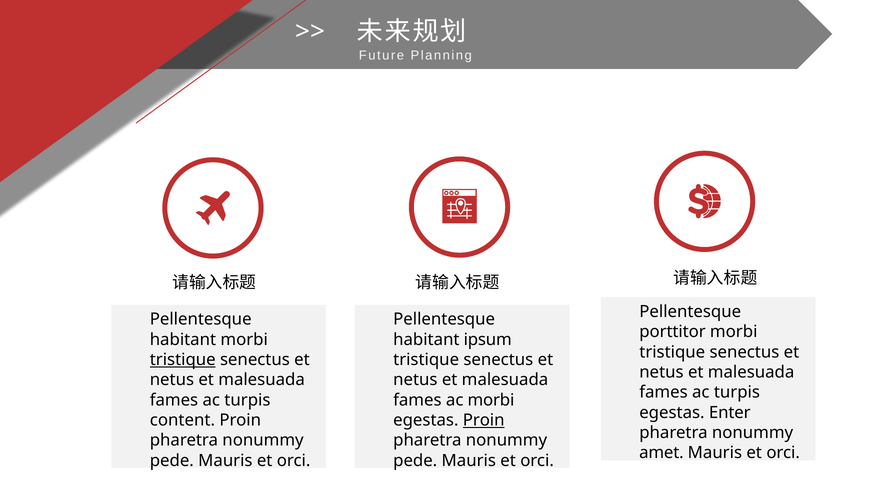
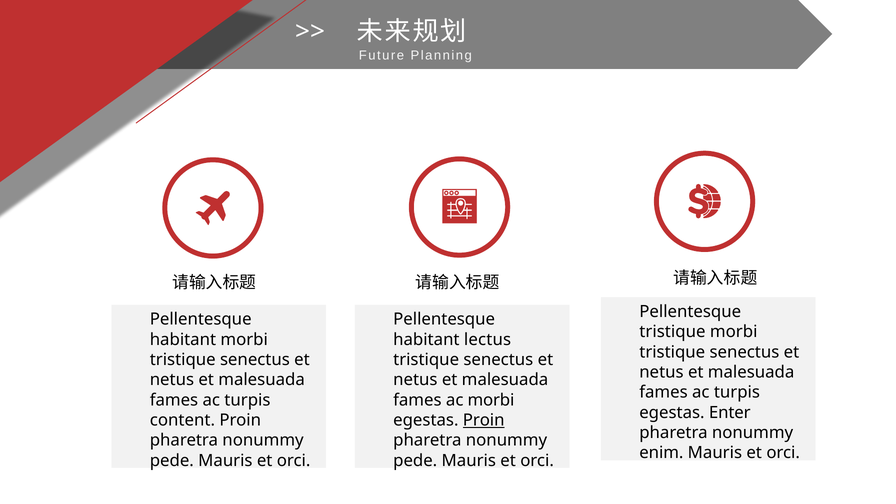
porttitor at (673, 332): porttitor -> tristique
ipsum: ipsum -> lectus
tristique at (183, 360) underline: present -> none
amet: amet -> enim
